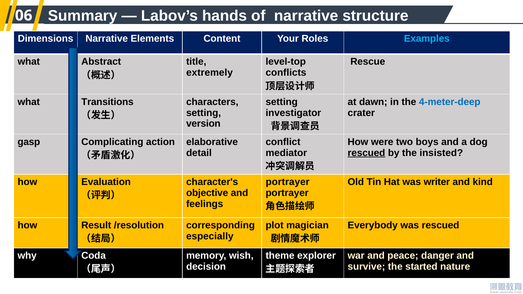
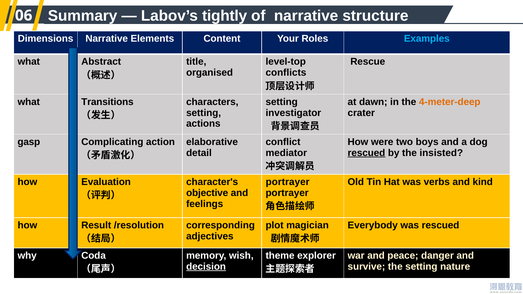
hands: hands -> tightly
extremely: extremely -> organised
4-meter-deep colour: blue -> orange
version: version -> actions
writer: writer -> verbs
especially: especially -> adjectives
decision underline: none -> present
the started: started -> setting
